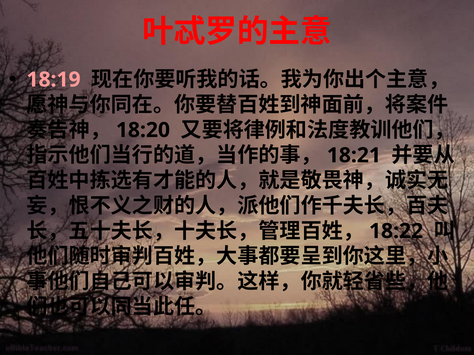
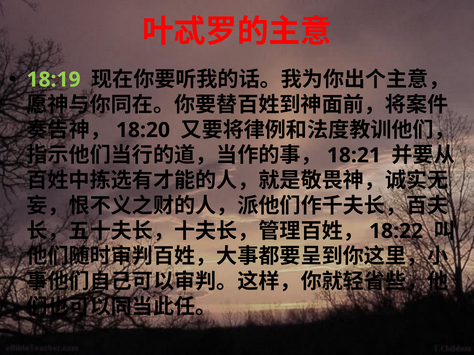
18:19 colour: pink -> light green
